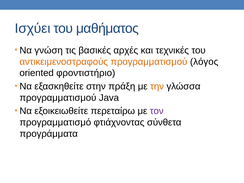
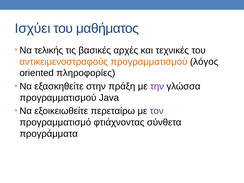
γνώση: γνώση -> τελικής
φροντιστήριο: φροντιστήριο -> πληροφορίες
την colour: orange -> purple
